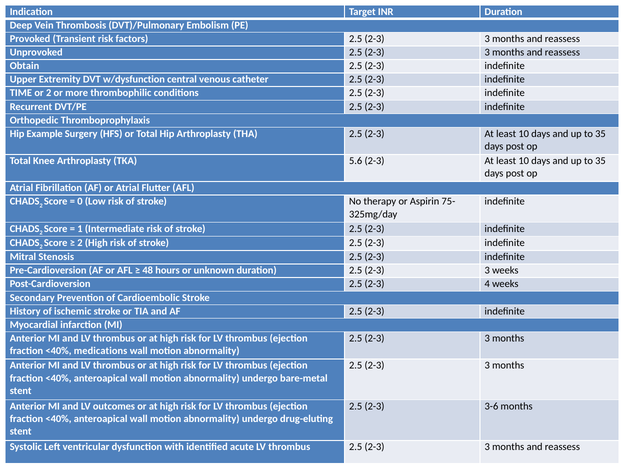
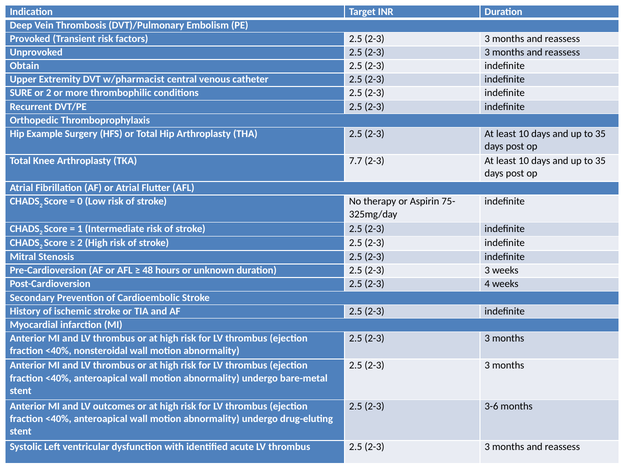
w/dysfunction: w/dysfunction -> w/pharmacist
TIME: TIME -> SURE
5.6: 5.6 -> 7.7
medications: medications -> nonsteroidal
